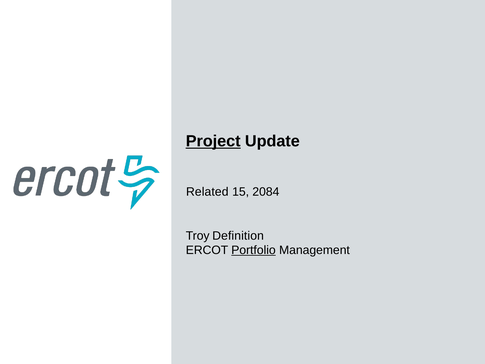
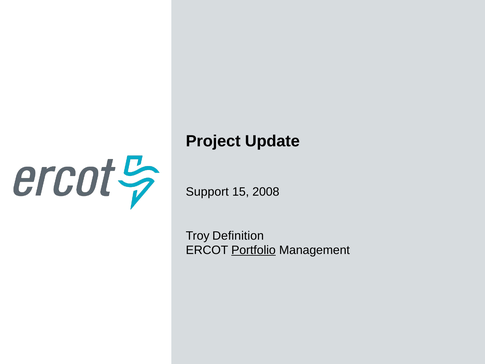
Project underline: present -> none
Related: Related -> Support
2084: 2084 -> 2008
